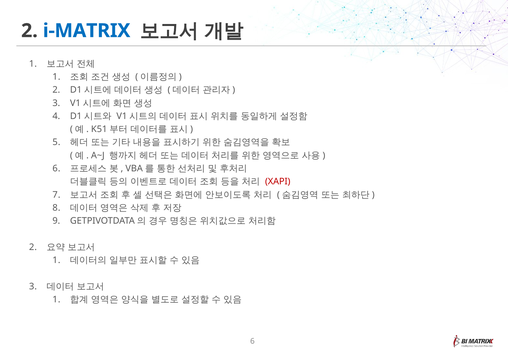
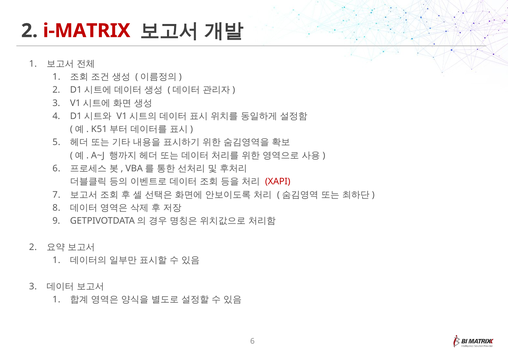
i-MATRIX colour: blue -> red
